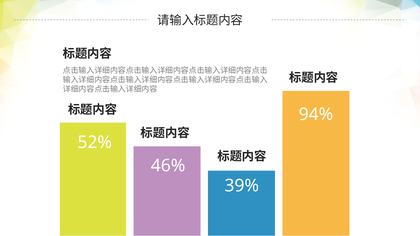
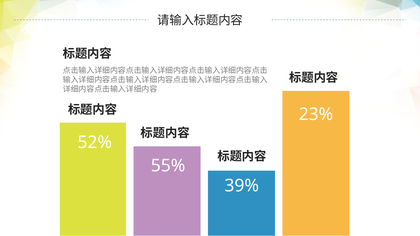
94%: 94% -> 23%
46%: 46% -> 55%
